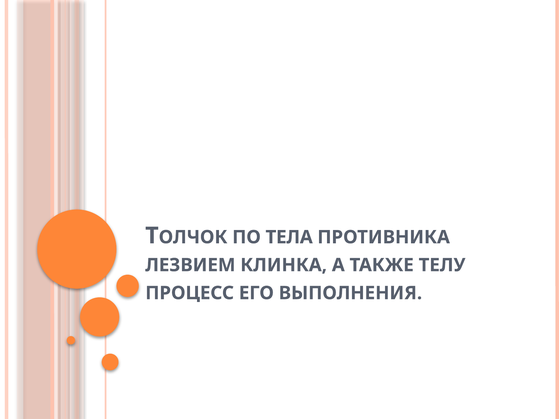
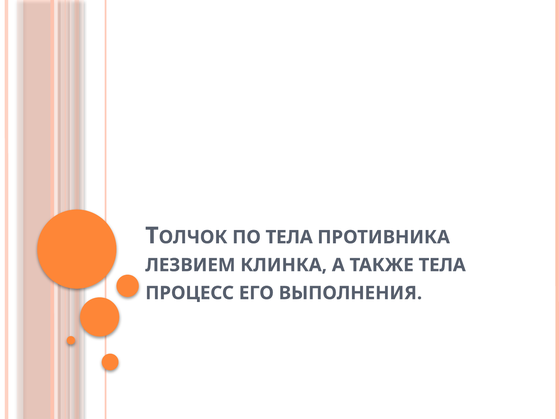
ТАКЖЕ ТЕЛУ: ТЕЛУ -> ТЕЛА
